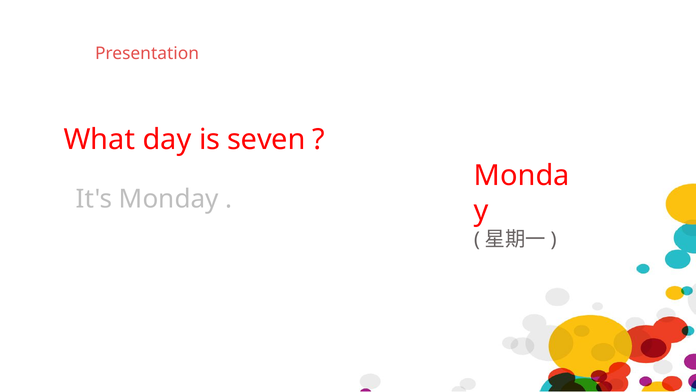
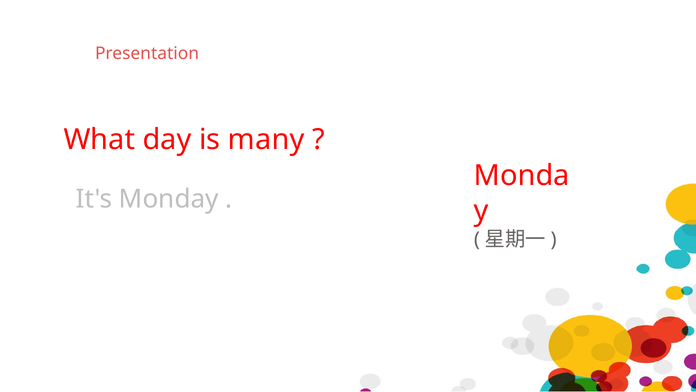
seven: seven -> many
